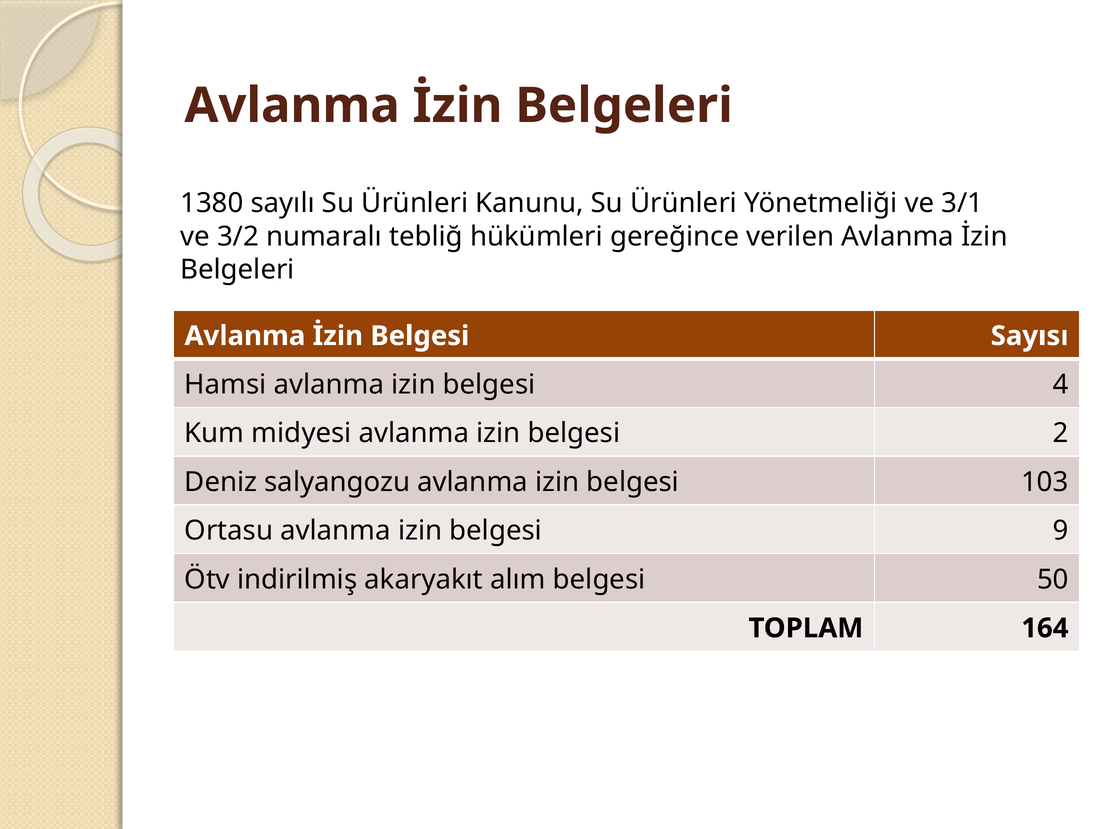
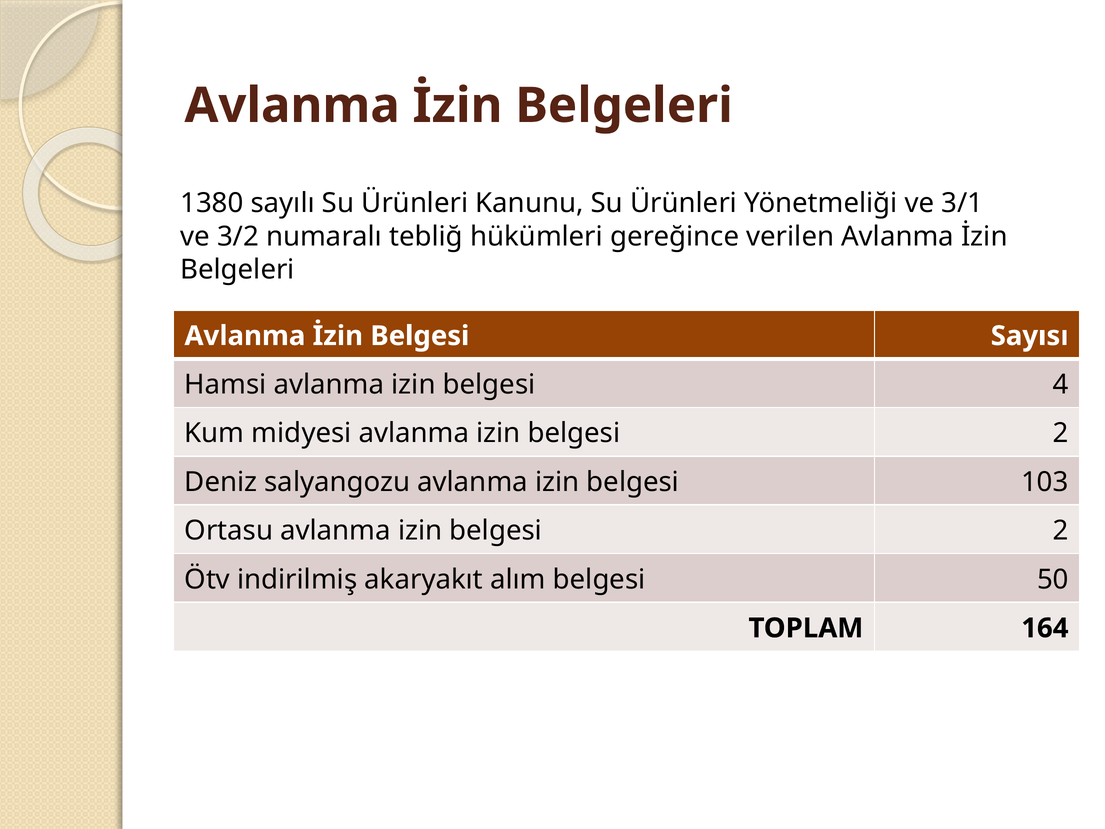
9 at (1061, 531): 9 -> 2
